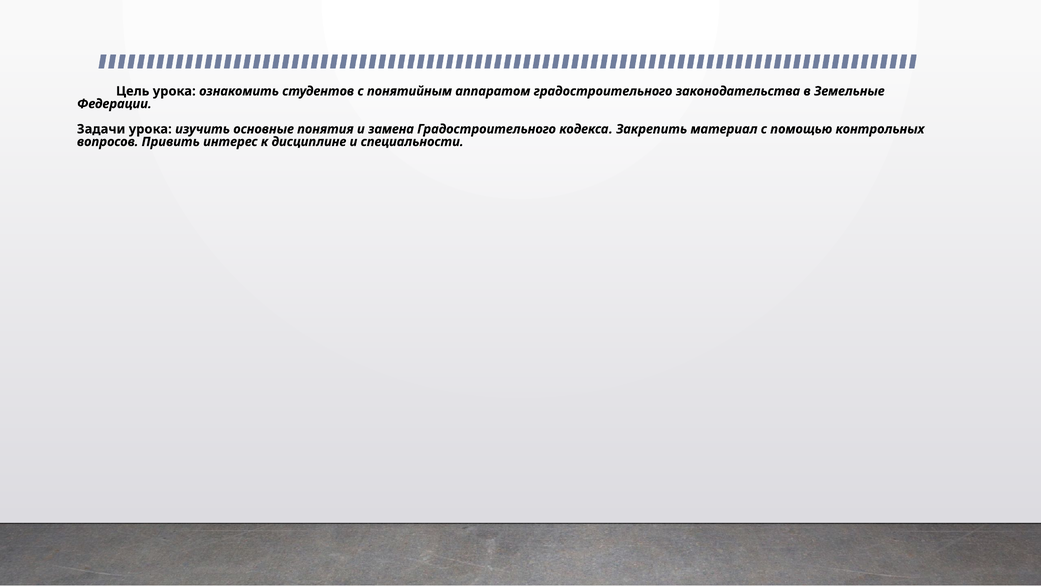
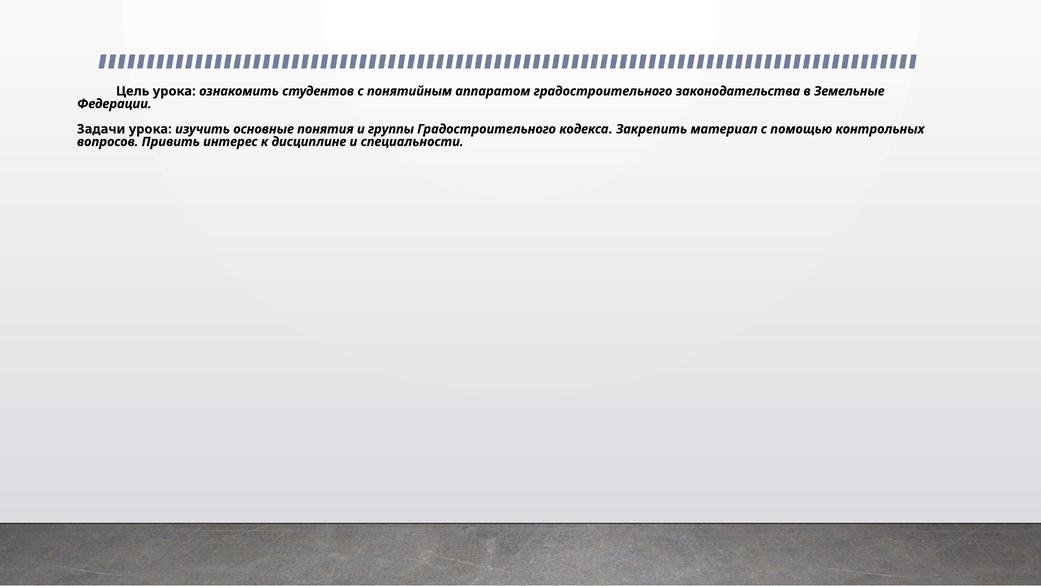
замена: замена -> группы
